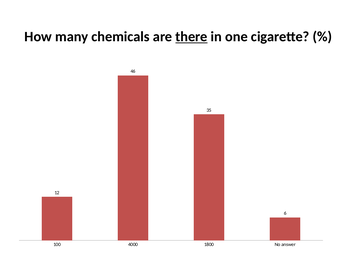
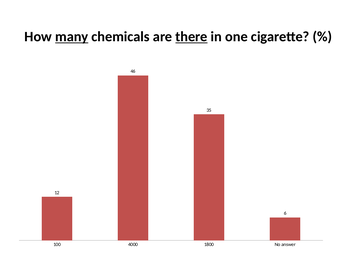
many underline: none -> present
